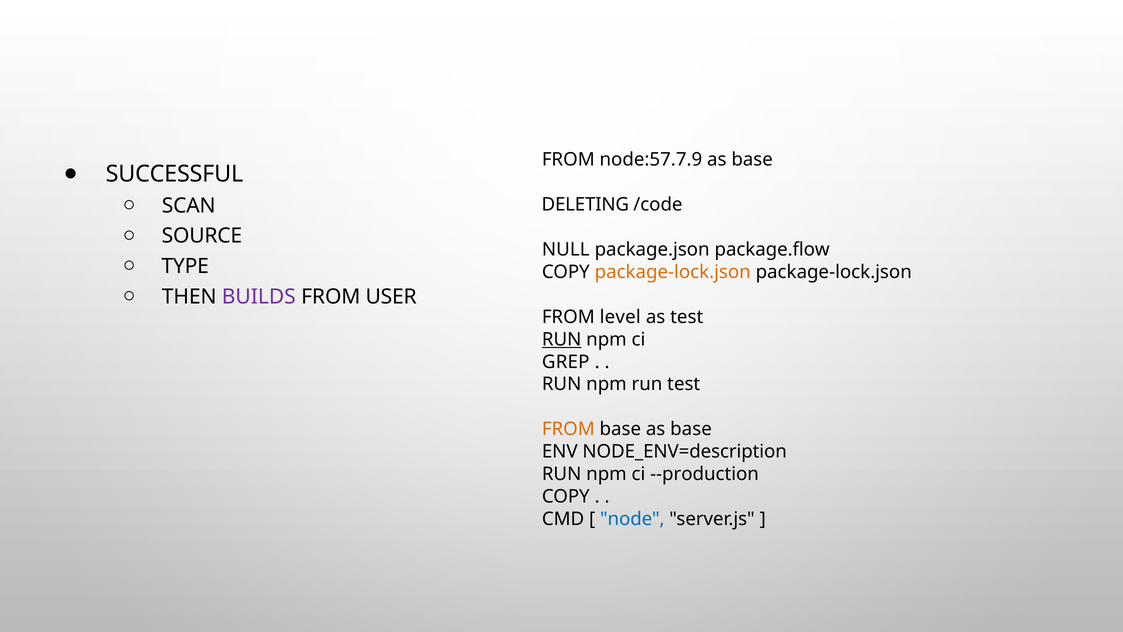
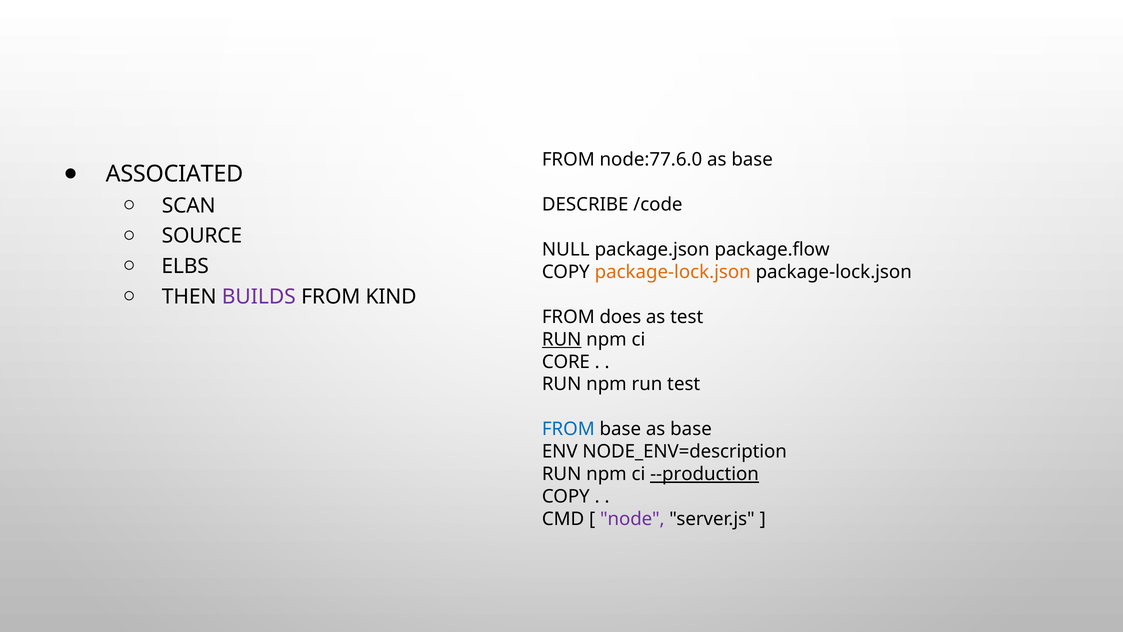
node:57.7.9: node:57.7.9 -> node:77.6.0
SUCCESSFUL: SUCCESSFUL -> ASSOCIATED
DELETING: DELETING -> DESCRIBE
TYPE: TYPE -> ELBS
USER: USER -> KIND
level: level -> does
GREP: GREP -> CORE
FROM at (568, 429) colour: orange -> blue
--production underline: none -> present
node colour: blue -> purple
